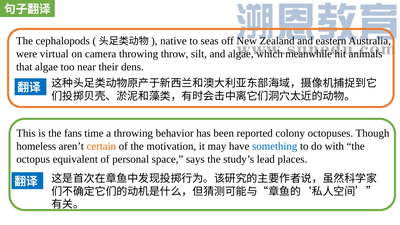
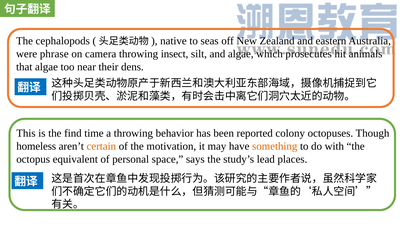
virtual: virtual -> phrase
throw: throw -> insect
meanwhile: meanwhile -> prosecutes
fans: fans -> find
something colour: blue -> orange
